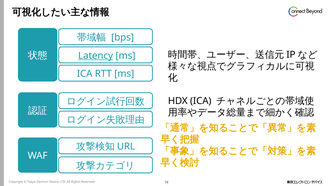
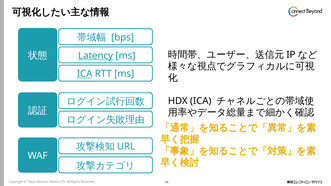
ICA at (85, 74) underline: none -> present
